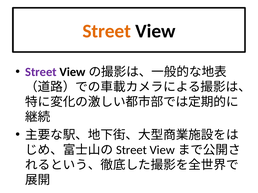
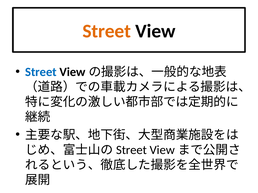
Street at (41, 72) colour: purple -> blue
